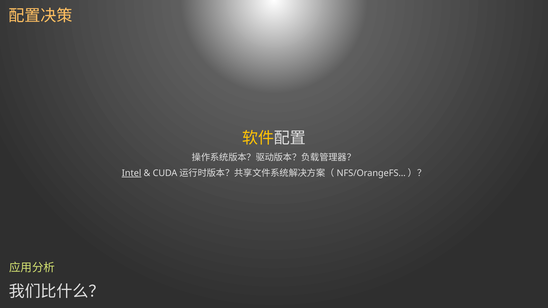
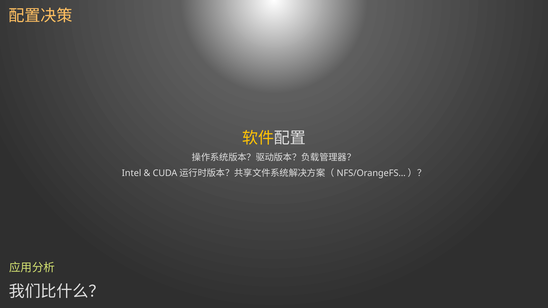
Intel underline: present -> none
